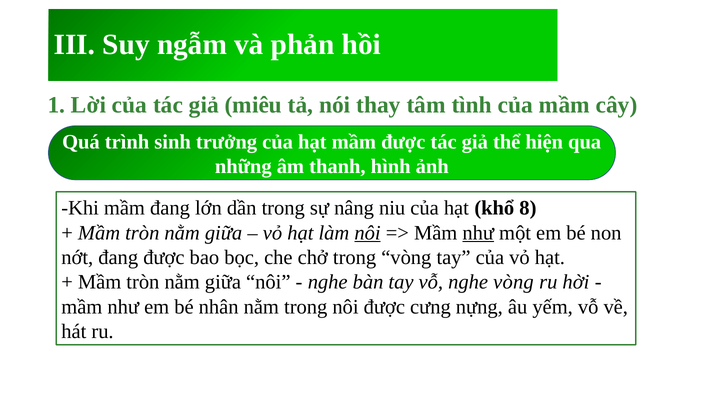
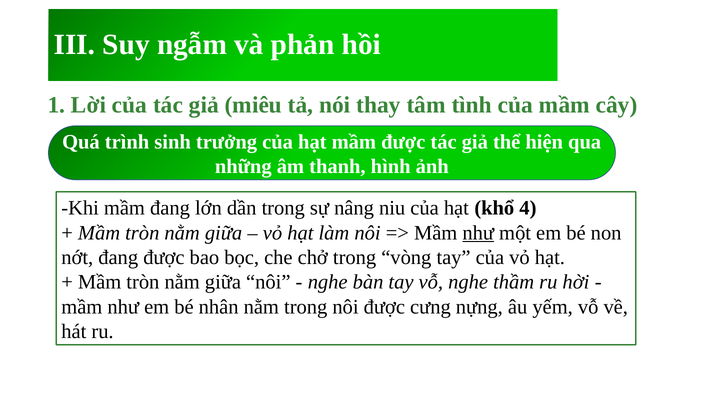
8: 8 -> 4
nôi at (367, 233) underline: present -> none
nghe vòng: vòng -> thầm
